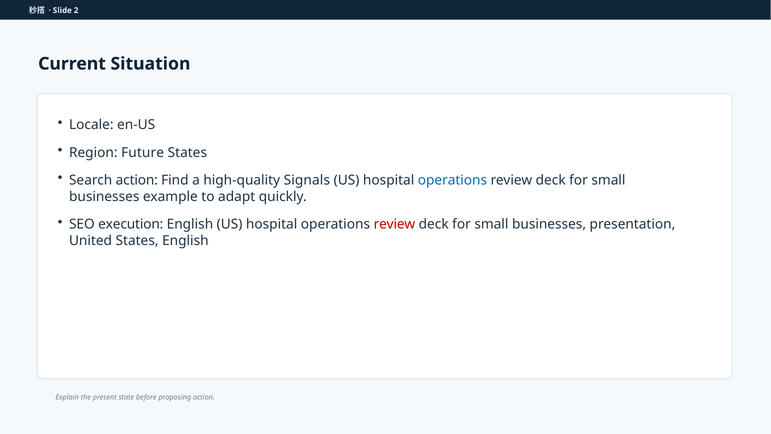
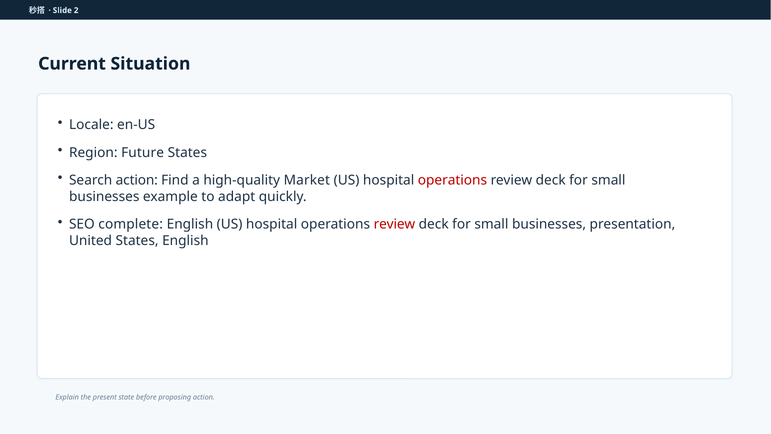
Signals: Signals -> Market
operations at (452, 180) colour: blue -> red
execution: execution -> complete
